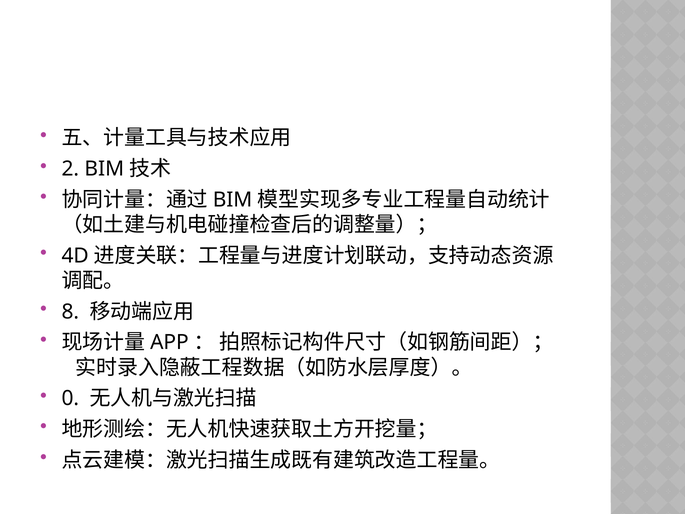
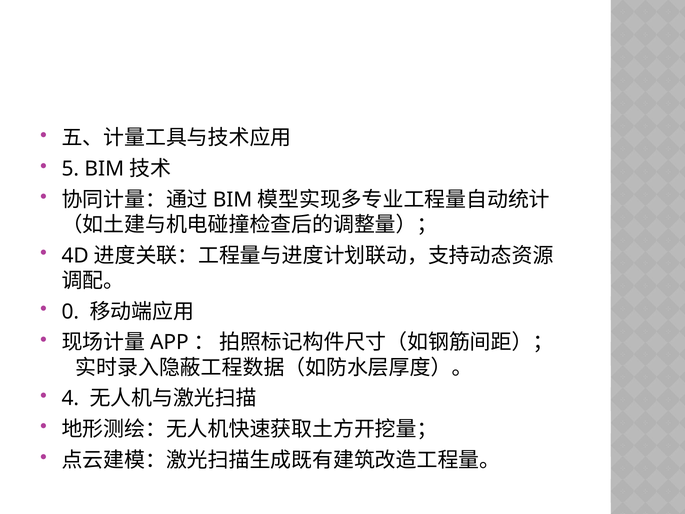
2: 2 -> 5
8: 8 -> 0
0: 0 -> 4
